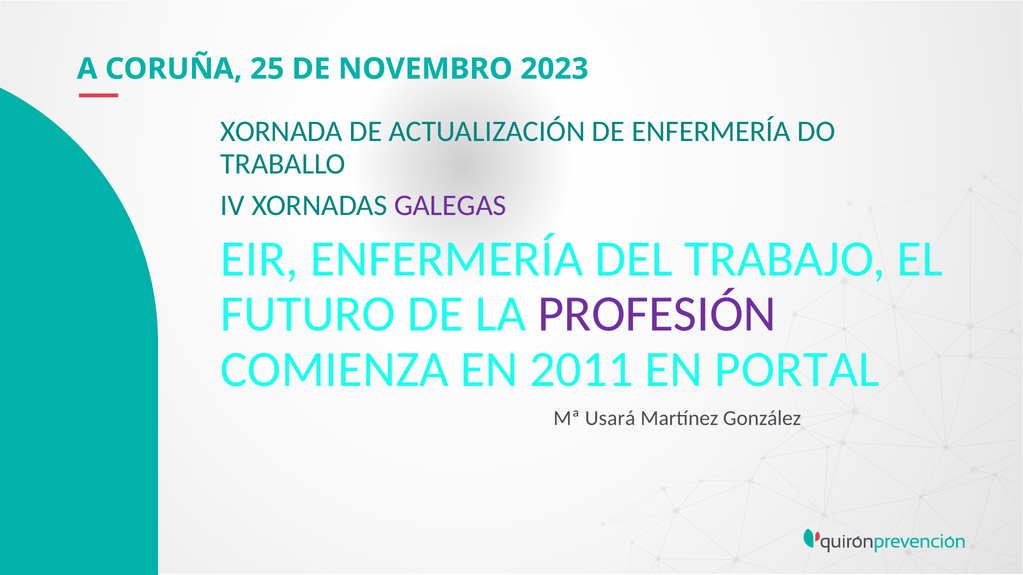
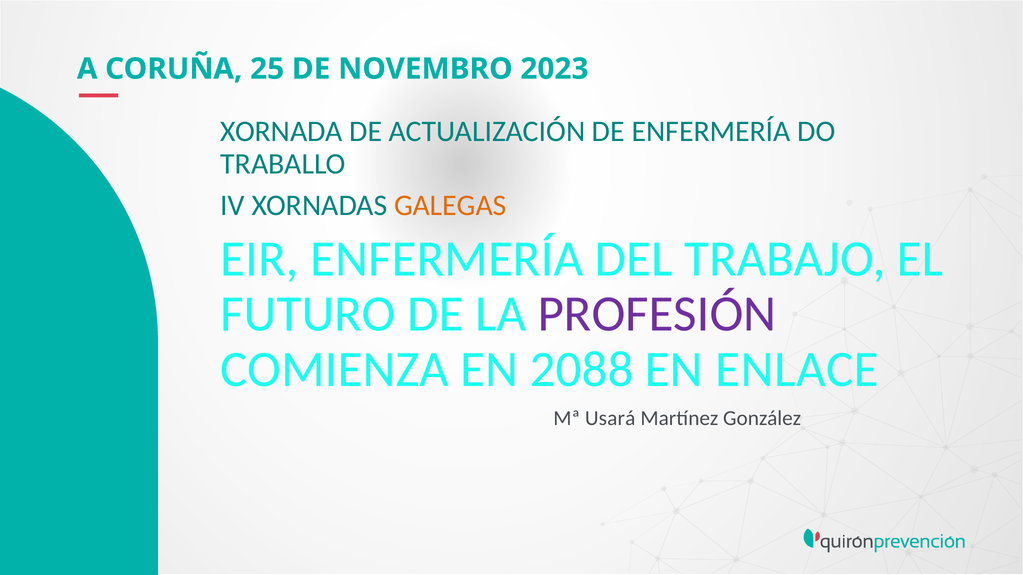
GALEGAS colour: purple -> orange
2011: 2011 -> 2088
PORTAL: PORTAL -> ENLACE
